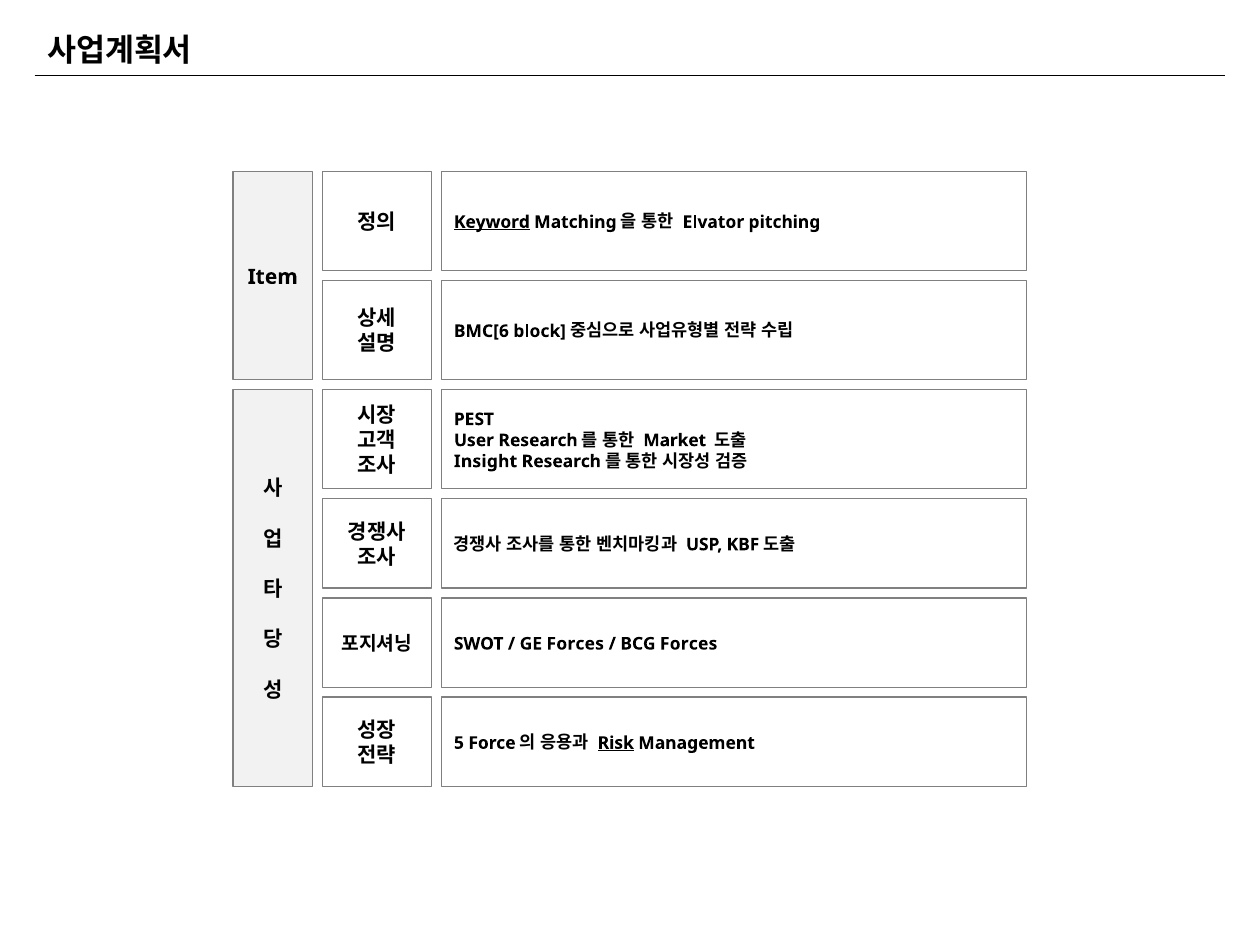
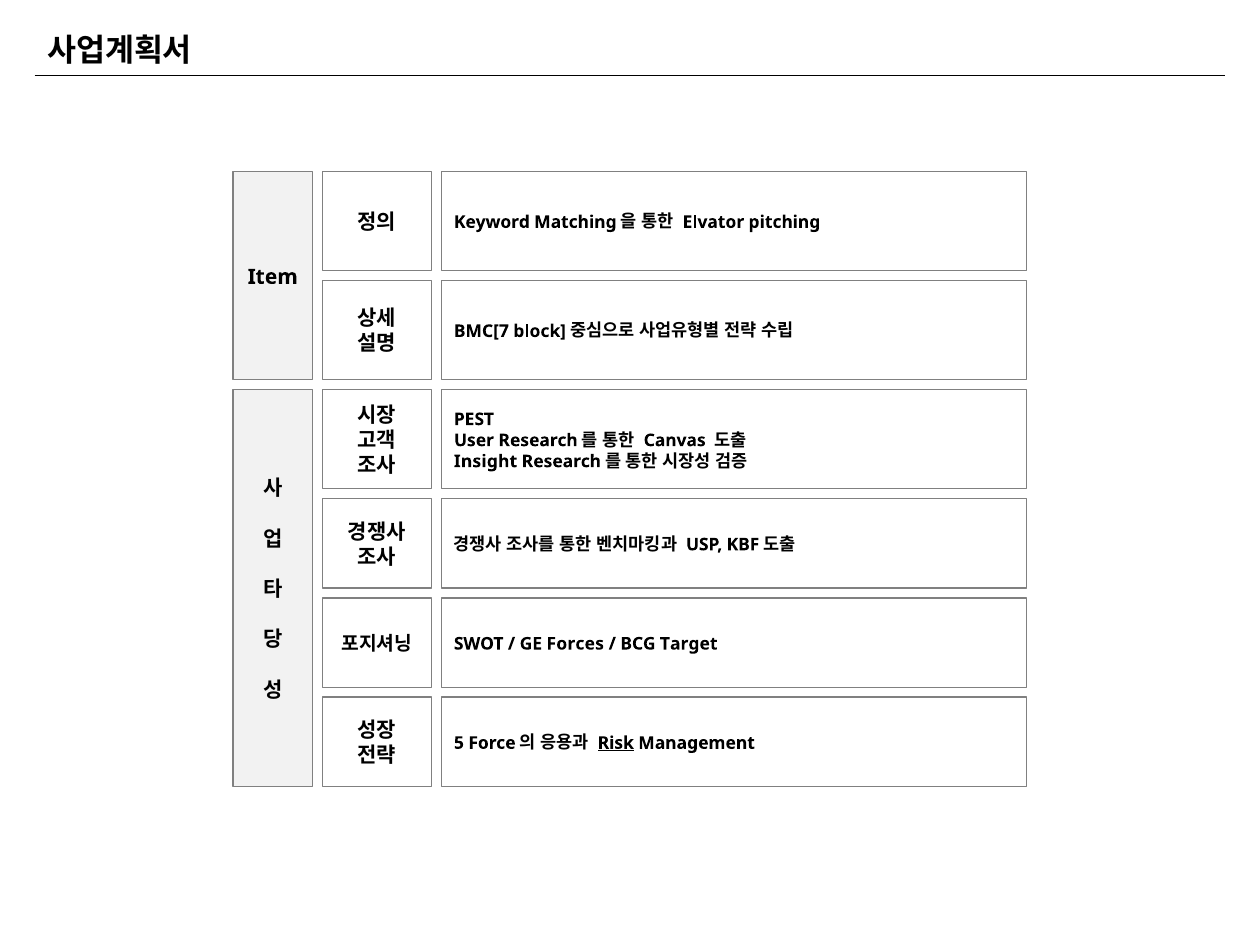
Keyword underline: present -> none
BMC[6: BMC[6 -> BMC[7
Market: Market -> Canvas
BCG Forces: Forces -> Target
